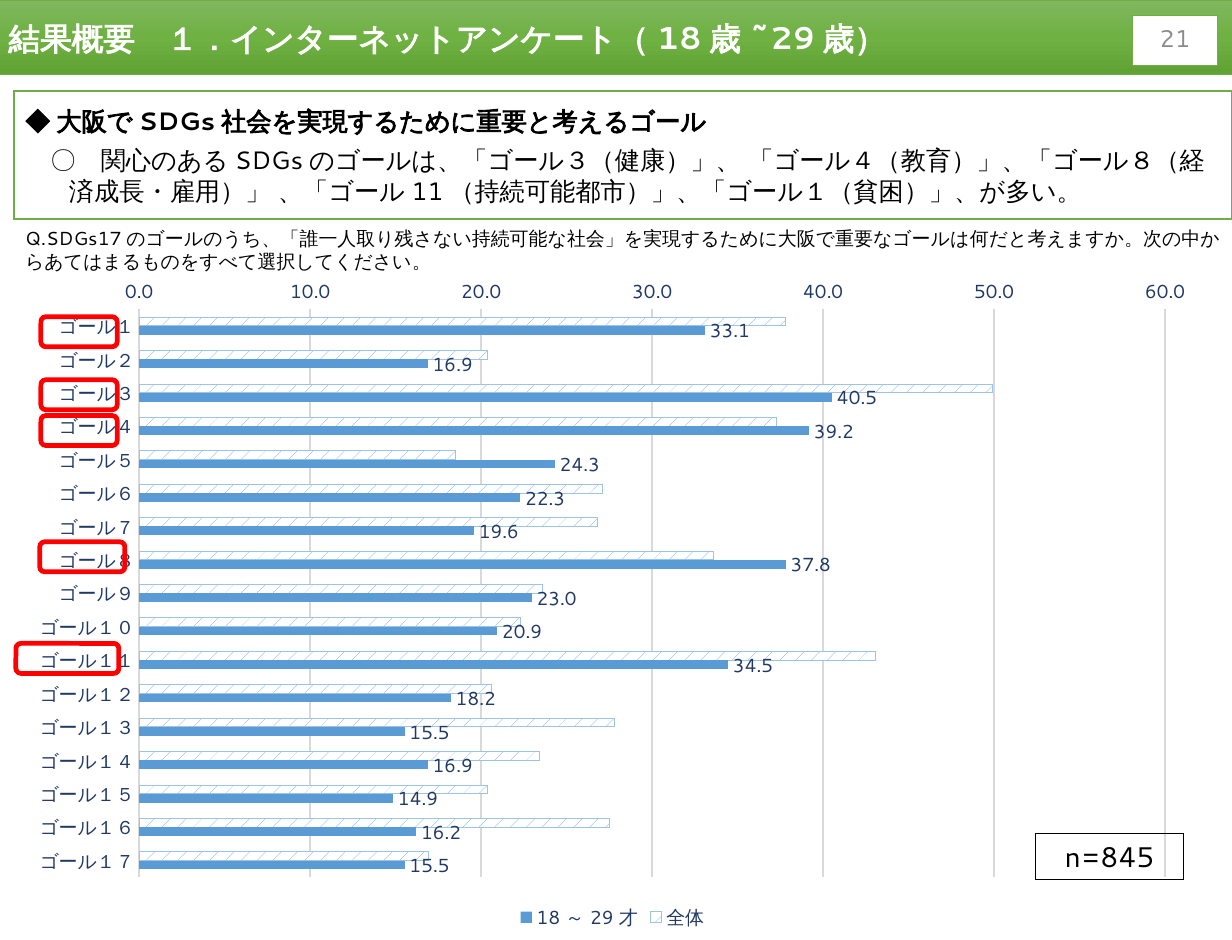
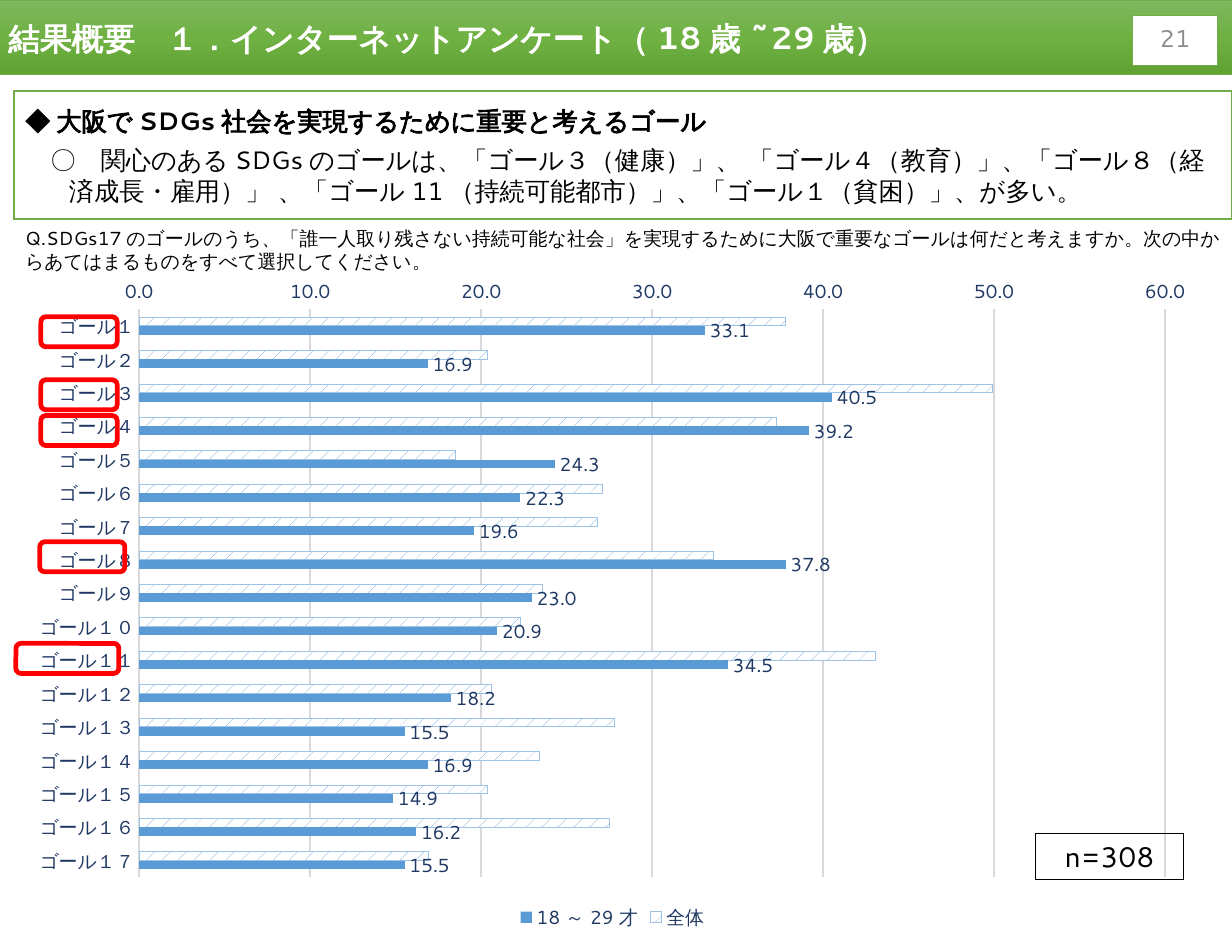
n=845: n=845 -> n=308
